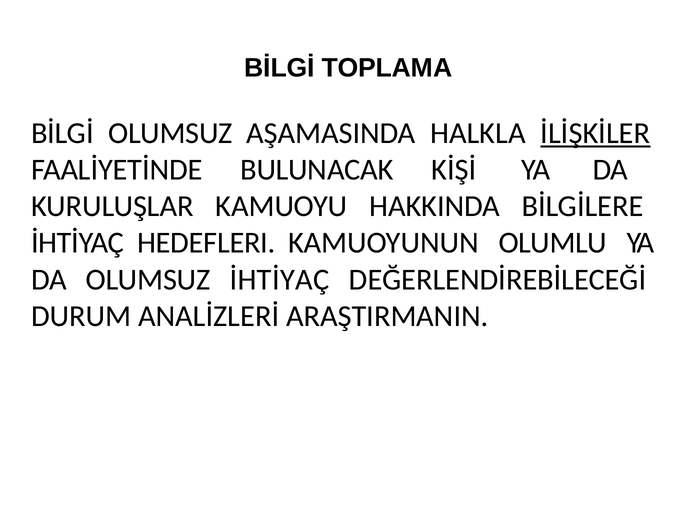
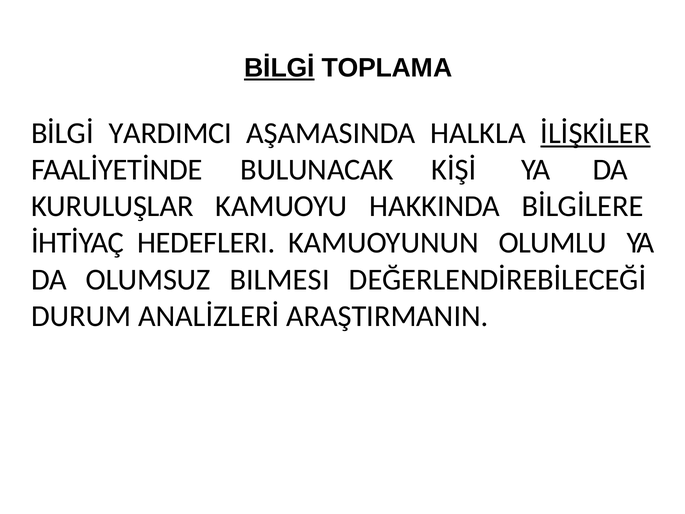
BİLGİ at (279, 68) underline: none -> present
BİLGİ OLUMSUZ: OLUMSUZ -> YARDIMCI
OLUMSUZ İHTİYAÇ: İHTİYAÇ -> BILMESI
